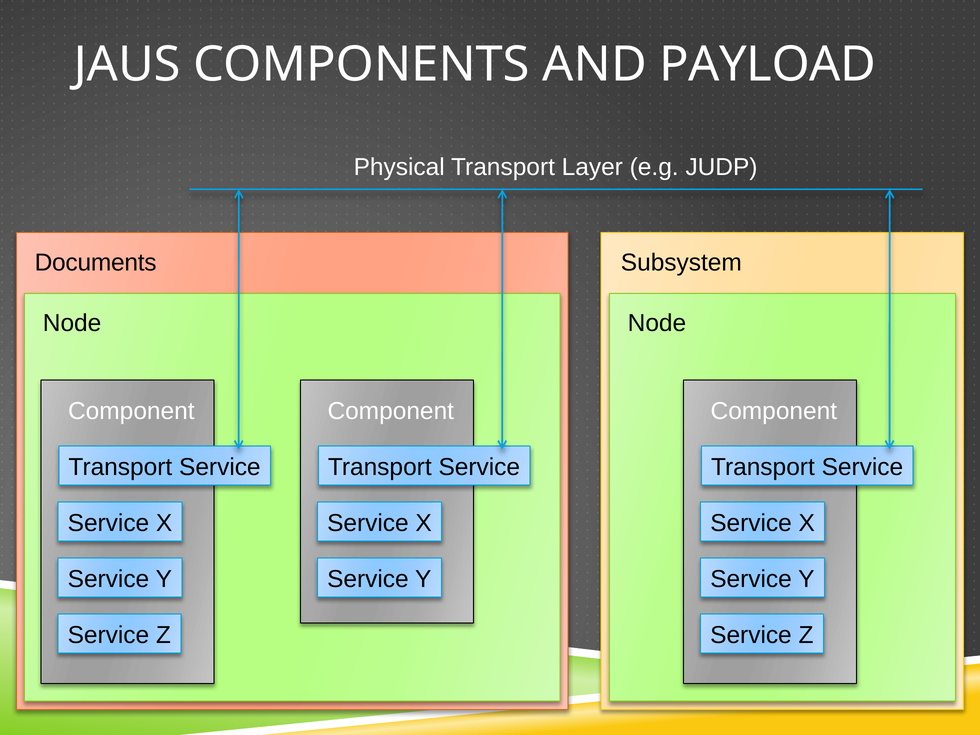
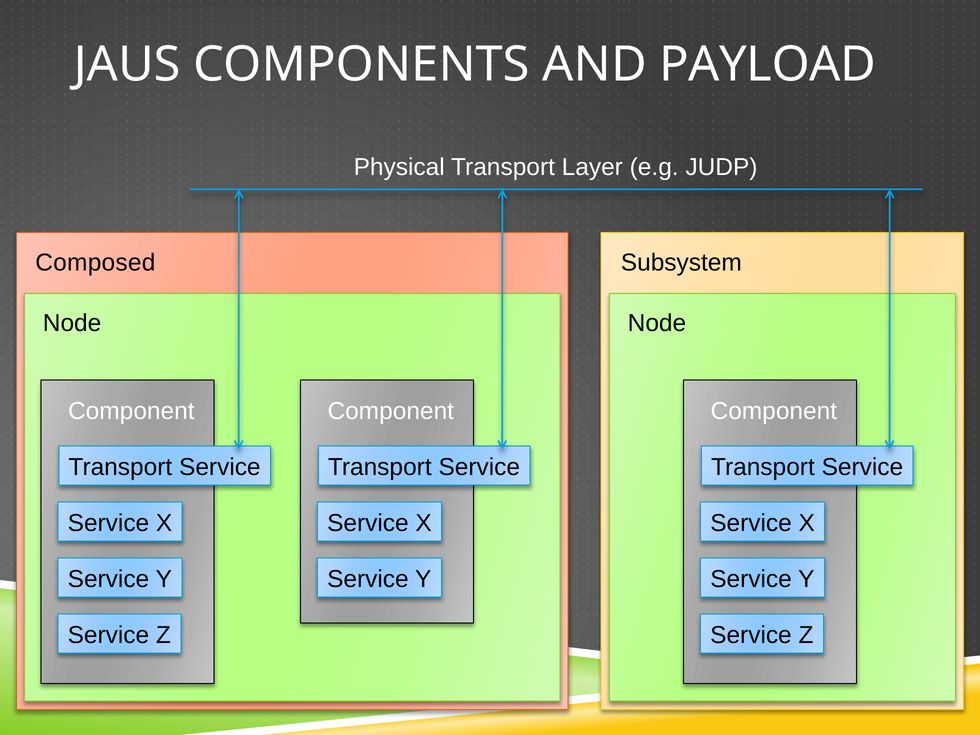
Documents: Documents -> Composed
